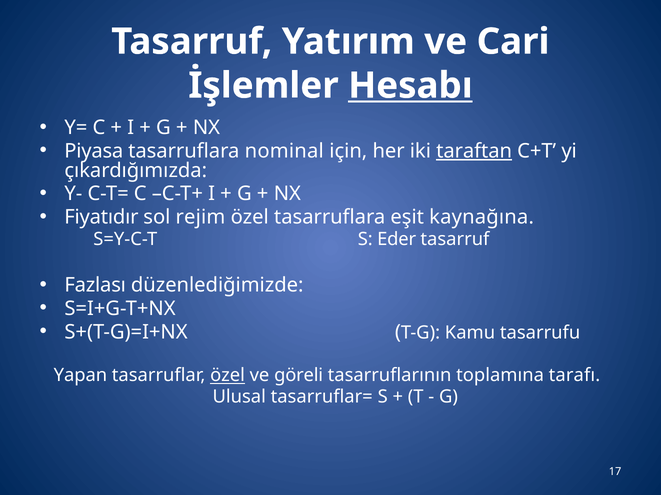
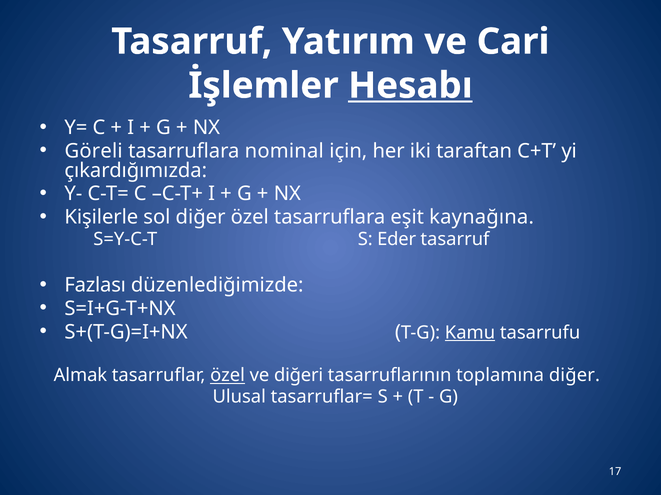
Piyasa: Piyasa -> Göreli
taraftan underline: present -> none
Fiyatıdır: Fiyatıdır -> Kişilerle
sol rejim: rejim -> diğer
Kamu underline: none -> present
Yapan: Yapan -> Almak
göreli: göreli -> diğeri
toplamına tarafı: tarafı -> diğer
